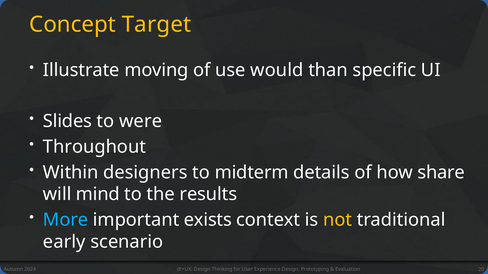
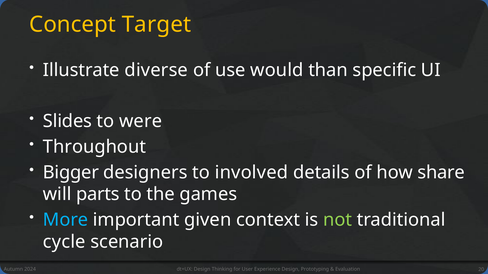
moving: moving -> diverse
Within: Within -> Bigger
midterm: midterm -> involved
mind: mind -> parts
results: results -> games
exists: exists -> given
not colour: yellow -> light green
early: early -> cycle
